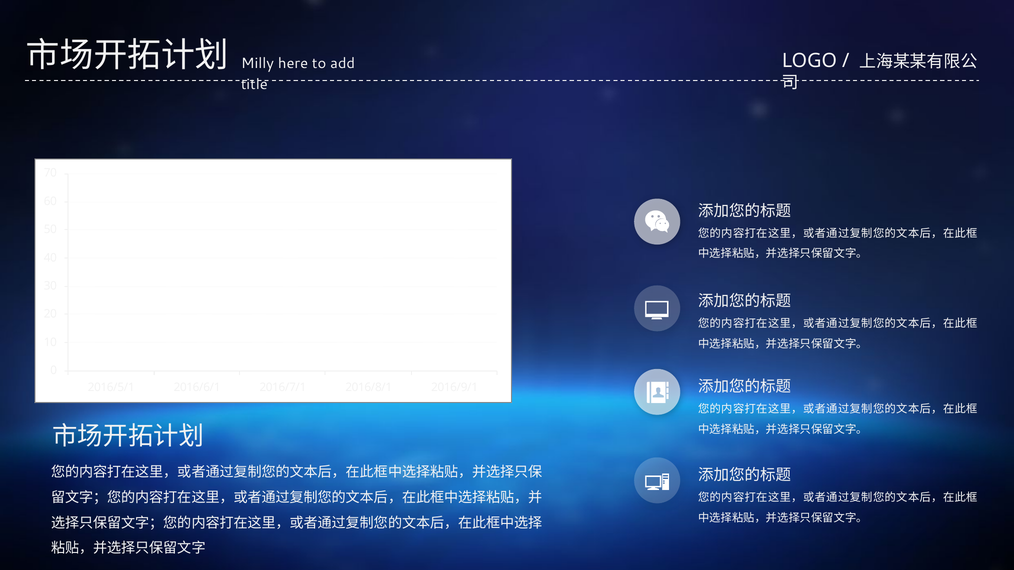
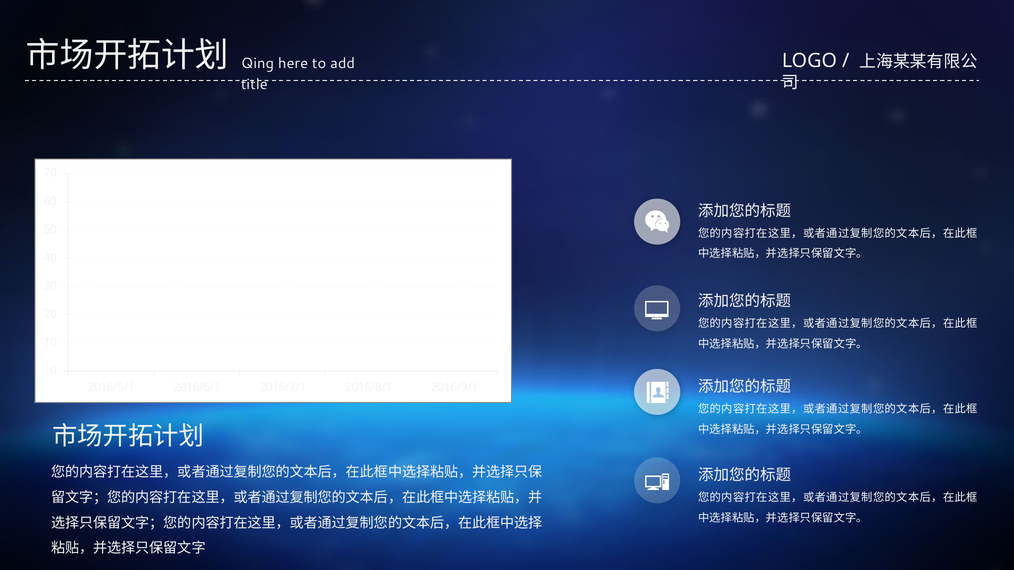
Milly: Milly -> Qing
